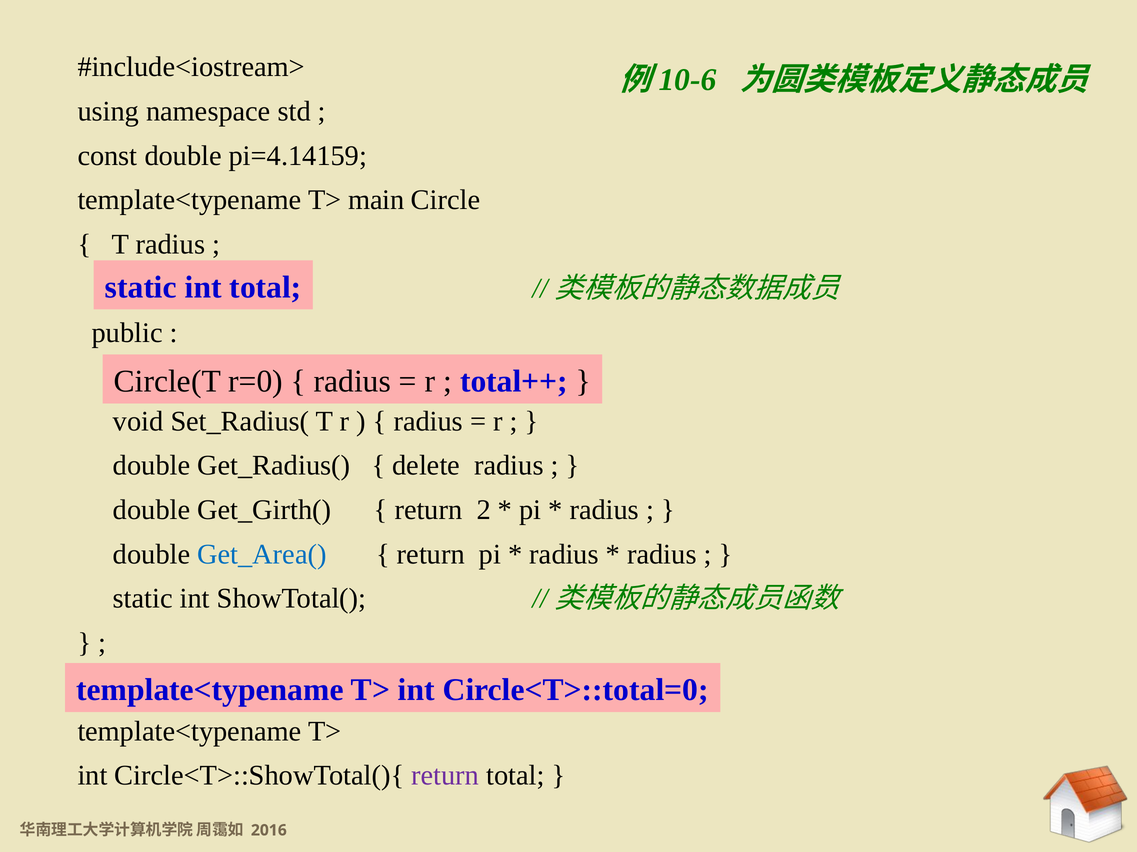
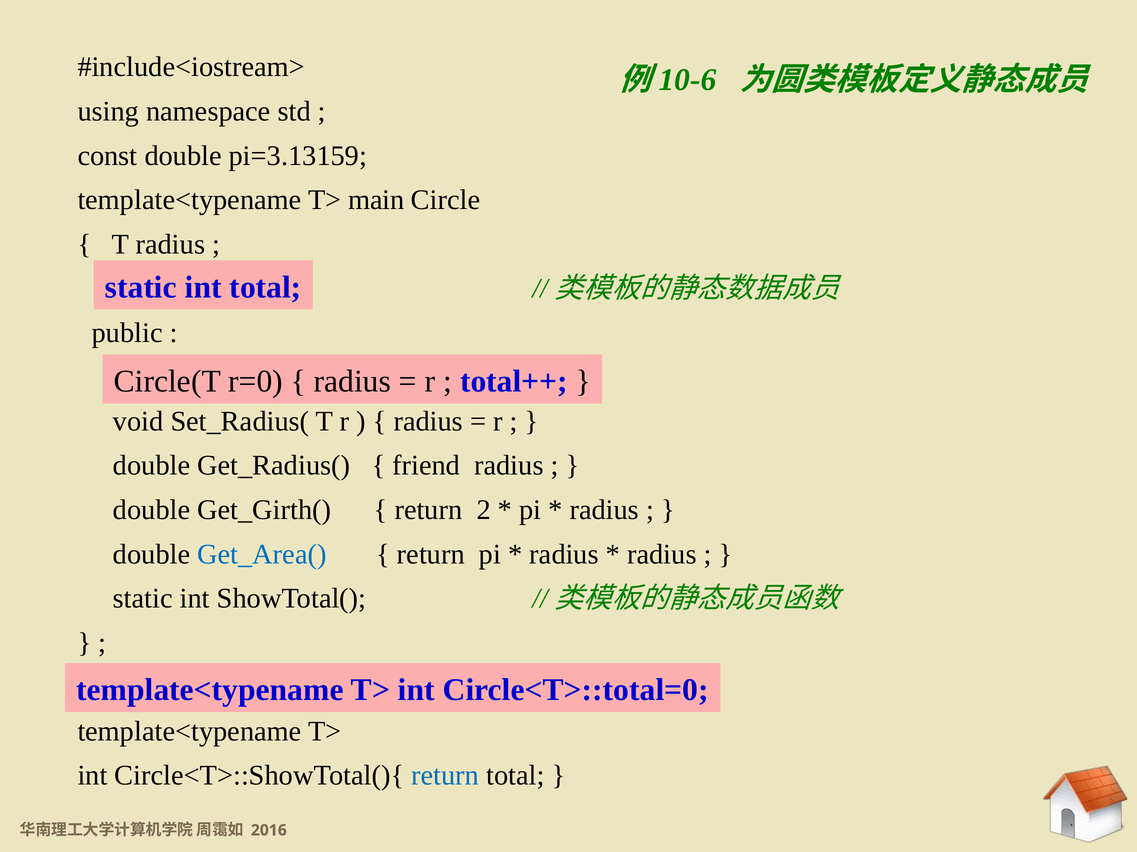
pi=4.14159: pi=4.14159 -> pi=3.13159
delete: delete -> friend
return at (445, 776) colour: purple -> blue
